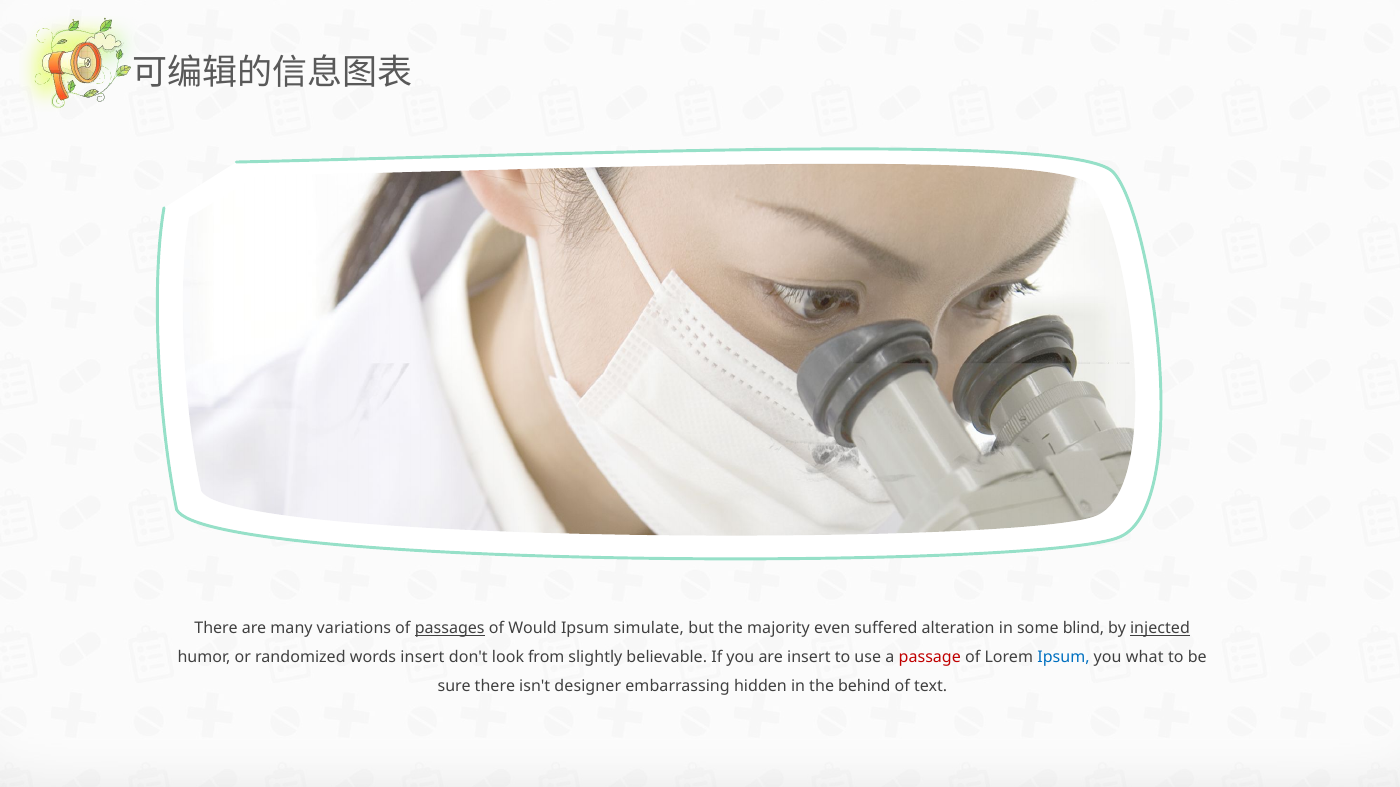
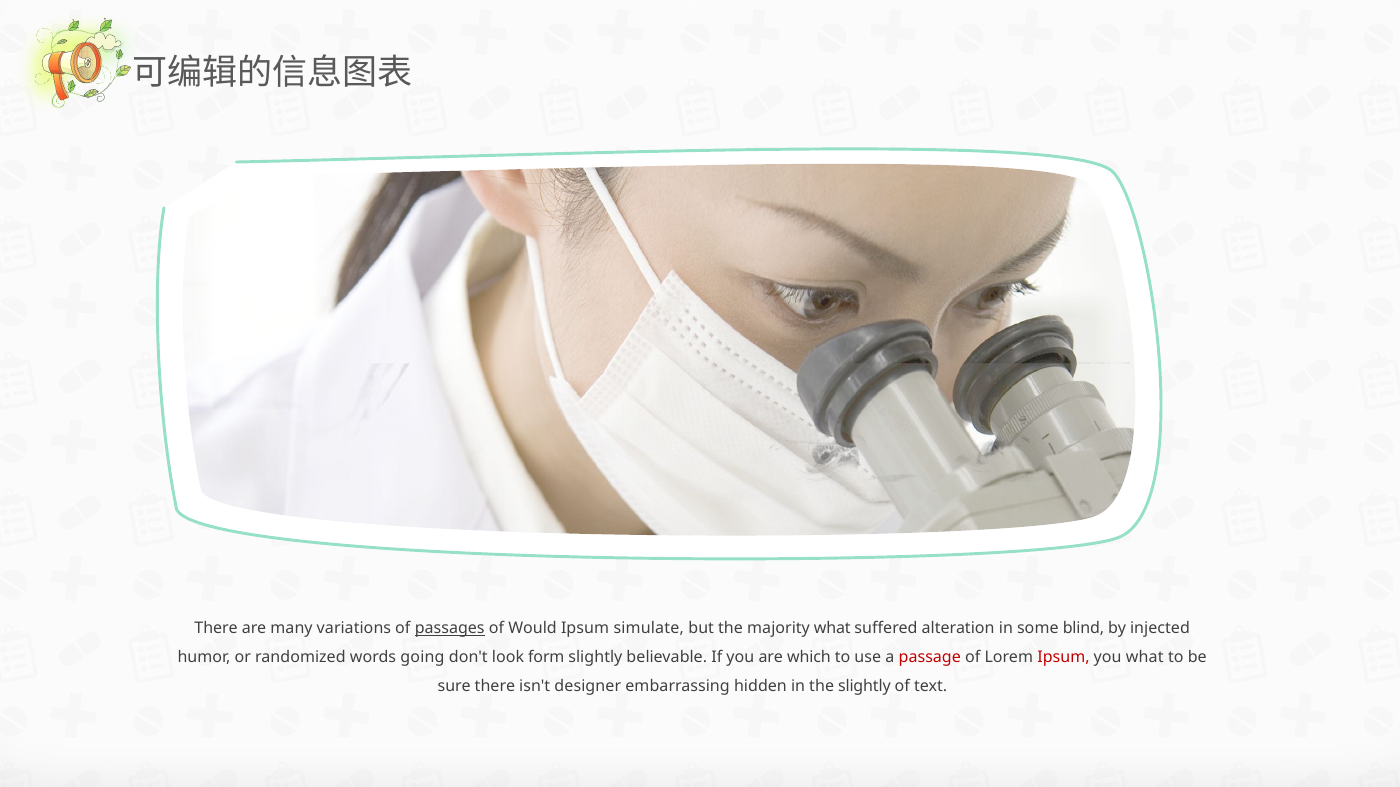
majority even: even -> what
injected underline: present -> none
words insert: insert -> going
from: from -> form
are insert: insert -> which
Ipsum at (1063, 658) colour: blue -> red
the behind: behind -> slightly
